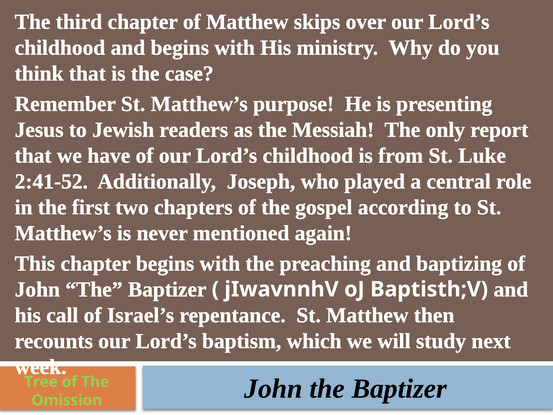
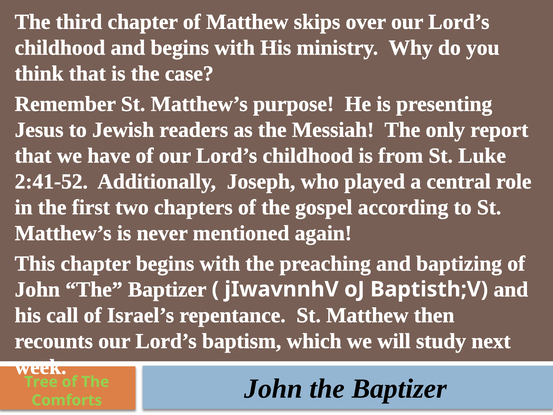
Omission: Omission -> Comforts
